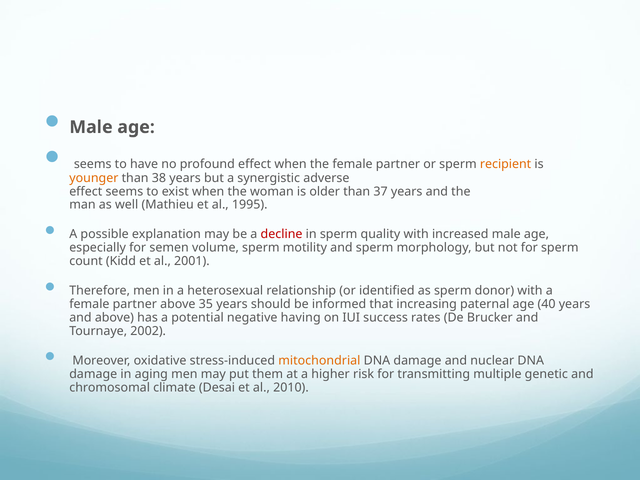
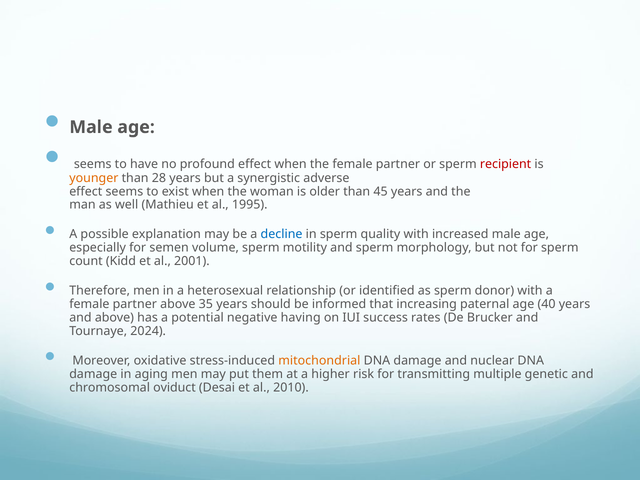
recipient colour: orange -> red
38: 38 -> 28
37: 37 -> 45
decline colour: red -> blue
2002: 2002 -> 2024
climate: climate -> oviduct
